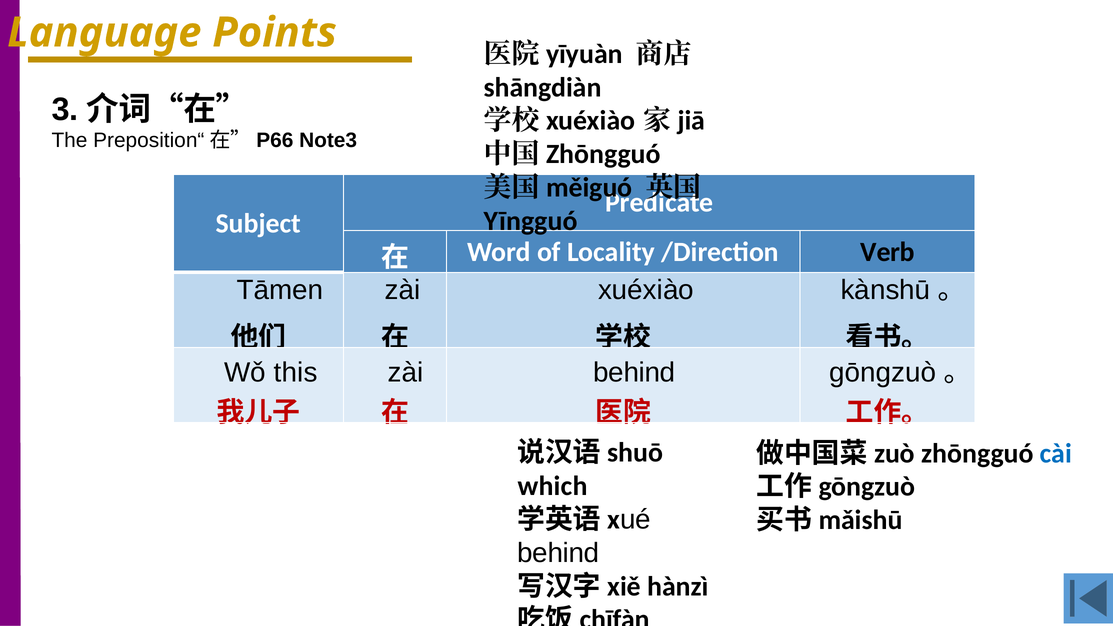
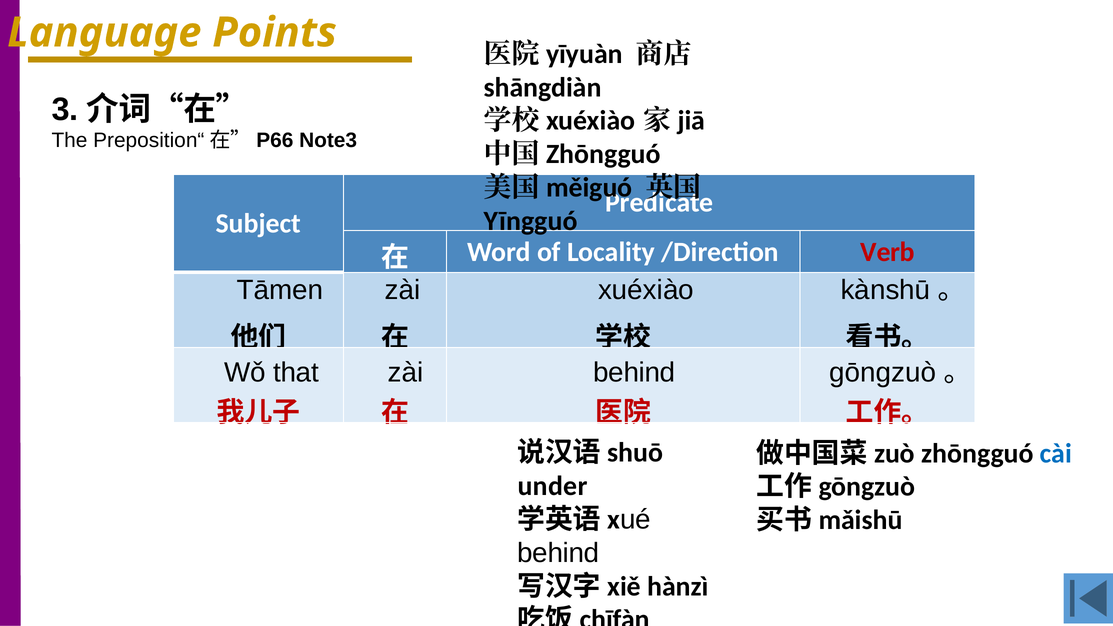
Verb colour: black -> red
this: this -> that
which: which -> under
